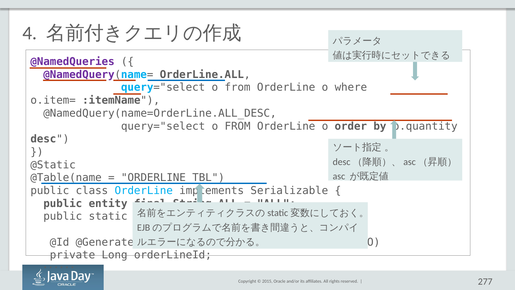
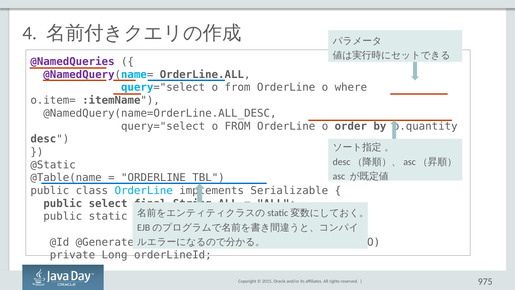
entity: entity -> select
277: 277 -> 975
